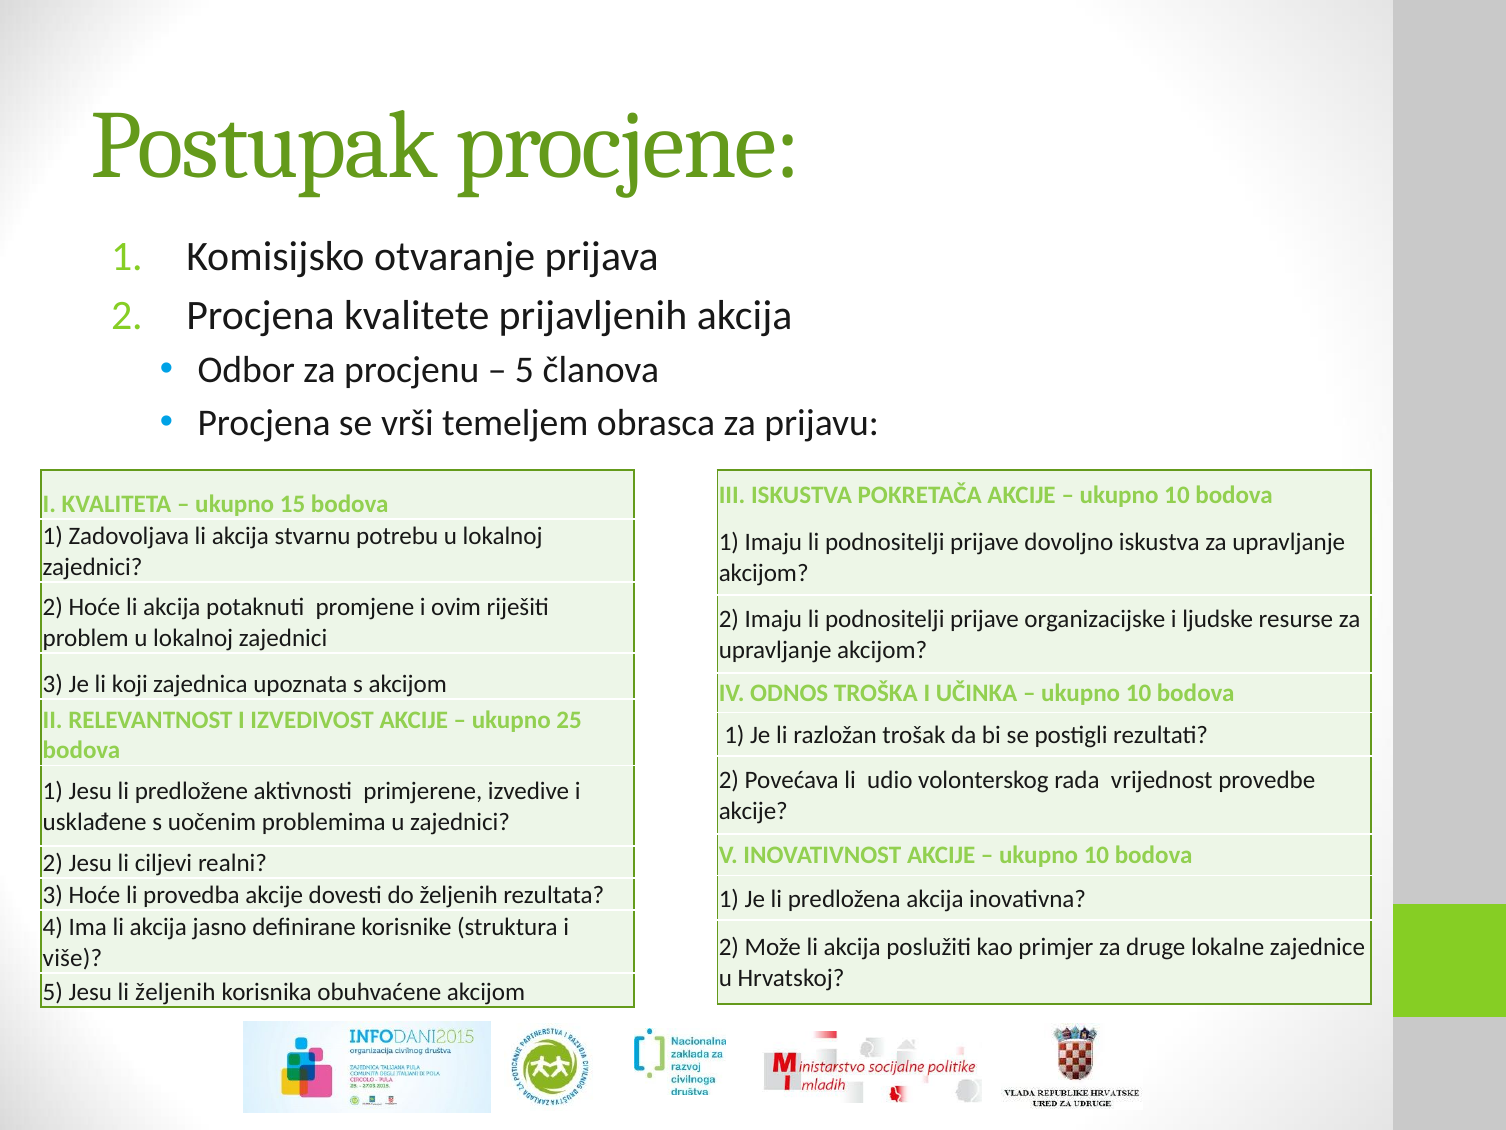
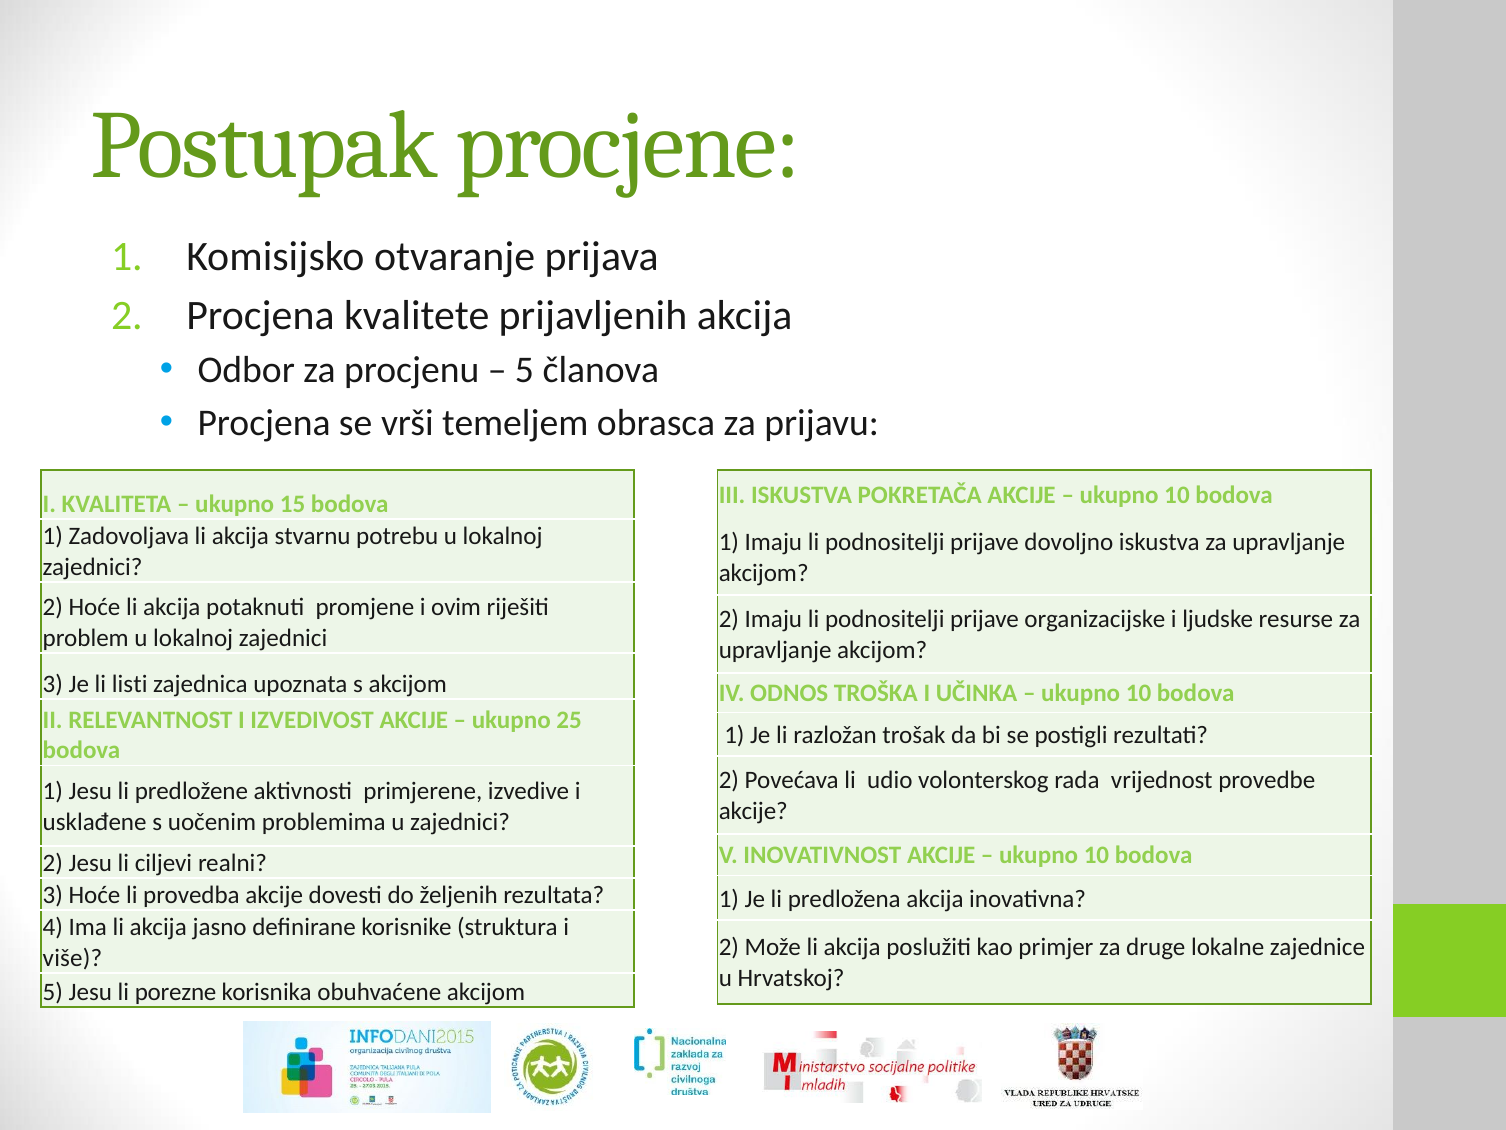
koji: koji -> listi
li željenih: željenih -> porezne
